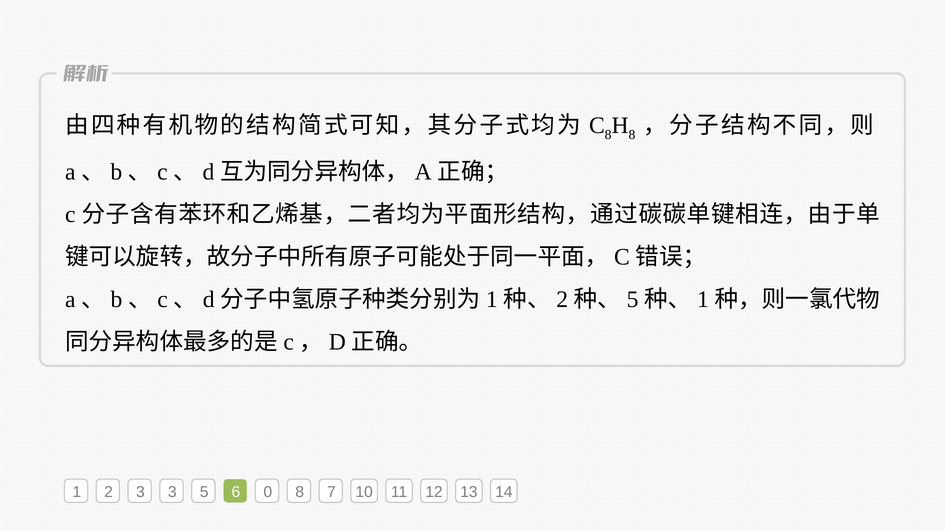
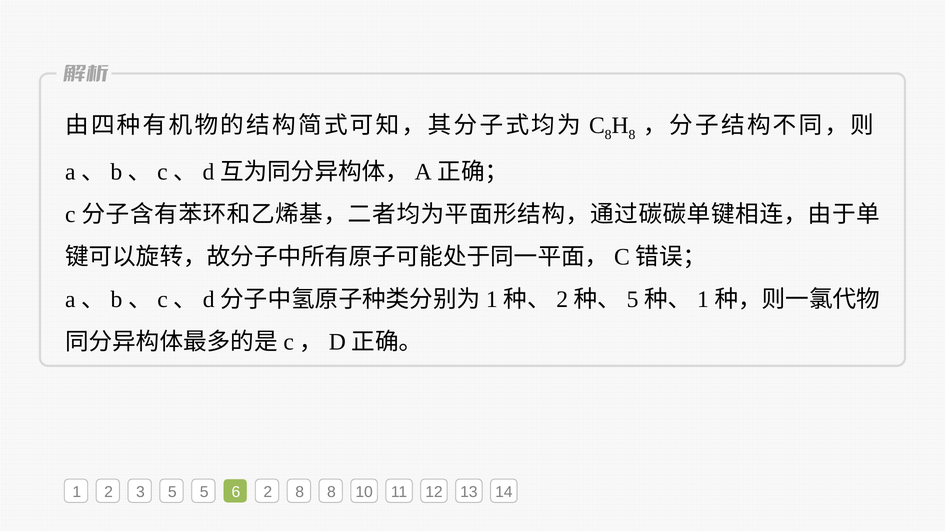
3 3: 3 -> 5
6 0: 0 -> 2
8 7: 7 -> 8
